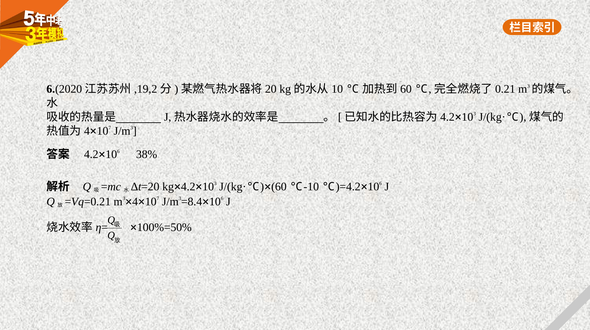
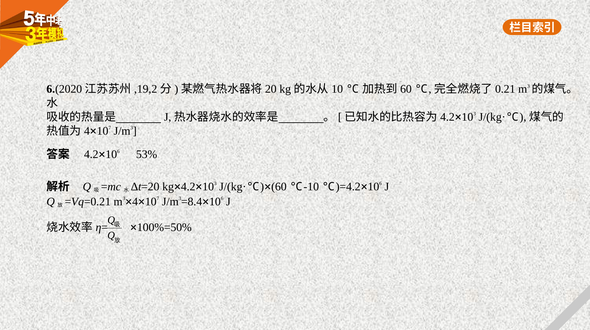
38%: 38% -> 53%
